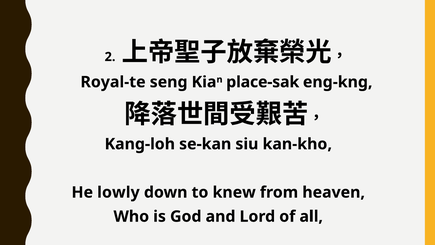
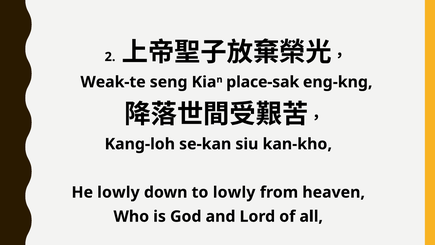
Royal-te: Royal-te -> Weak-te
to knew: knew -> lowly
